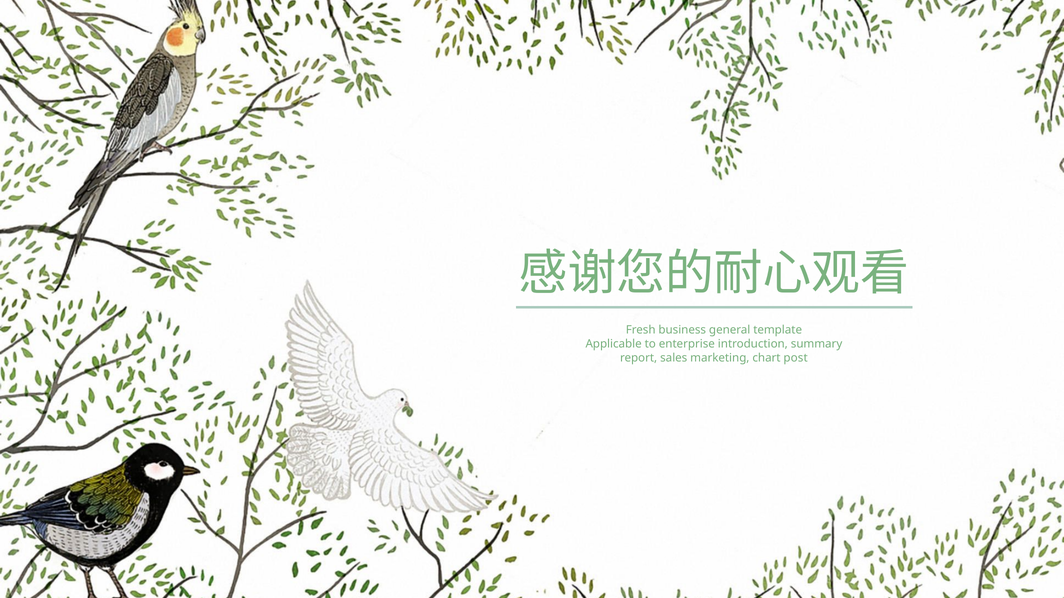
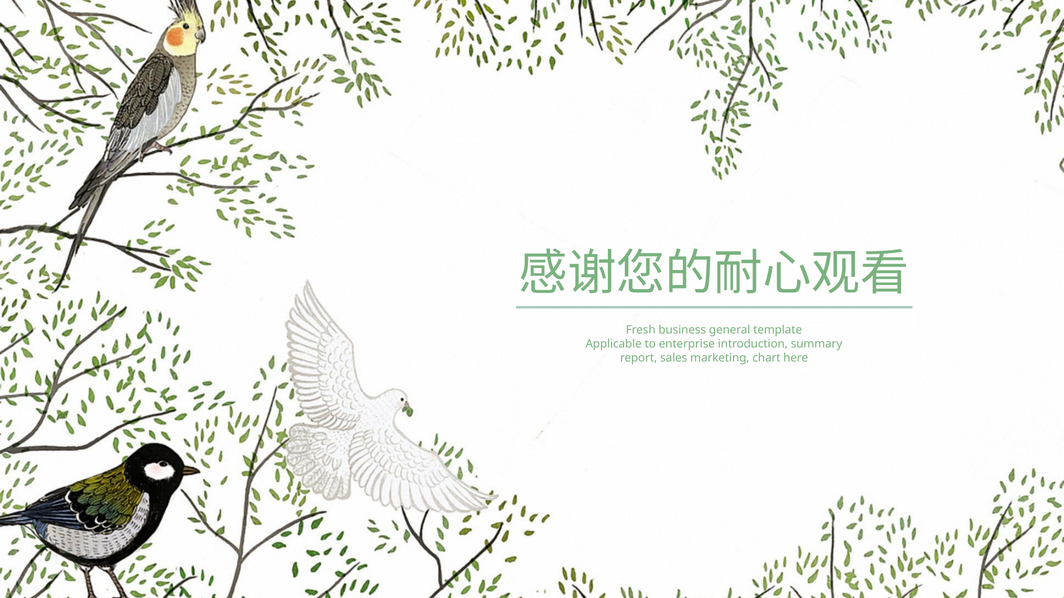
post: post -> here
